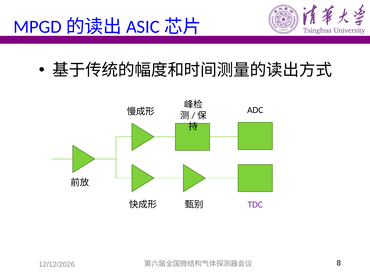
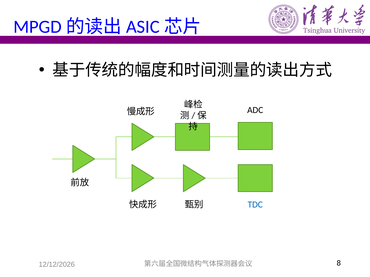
TDC colour: purple -> blue
